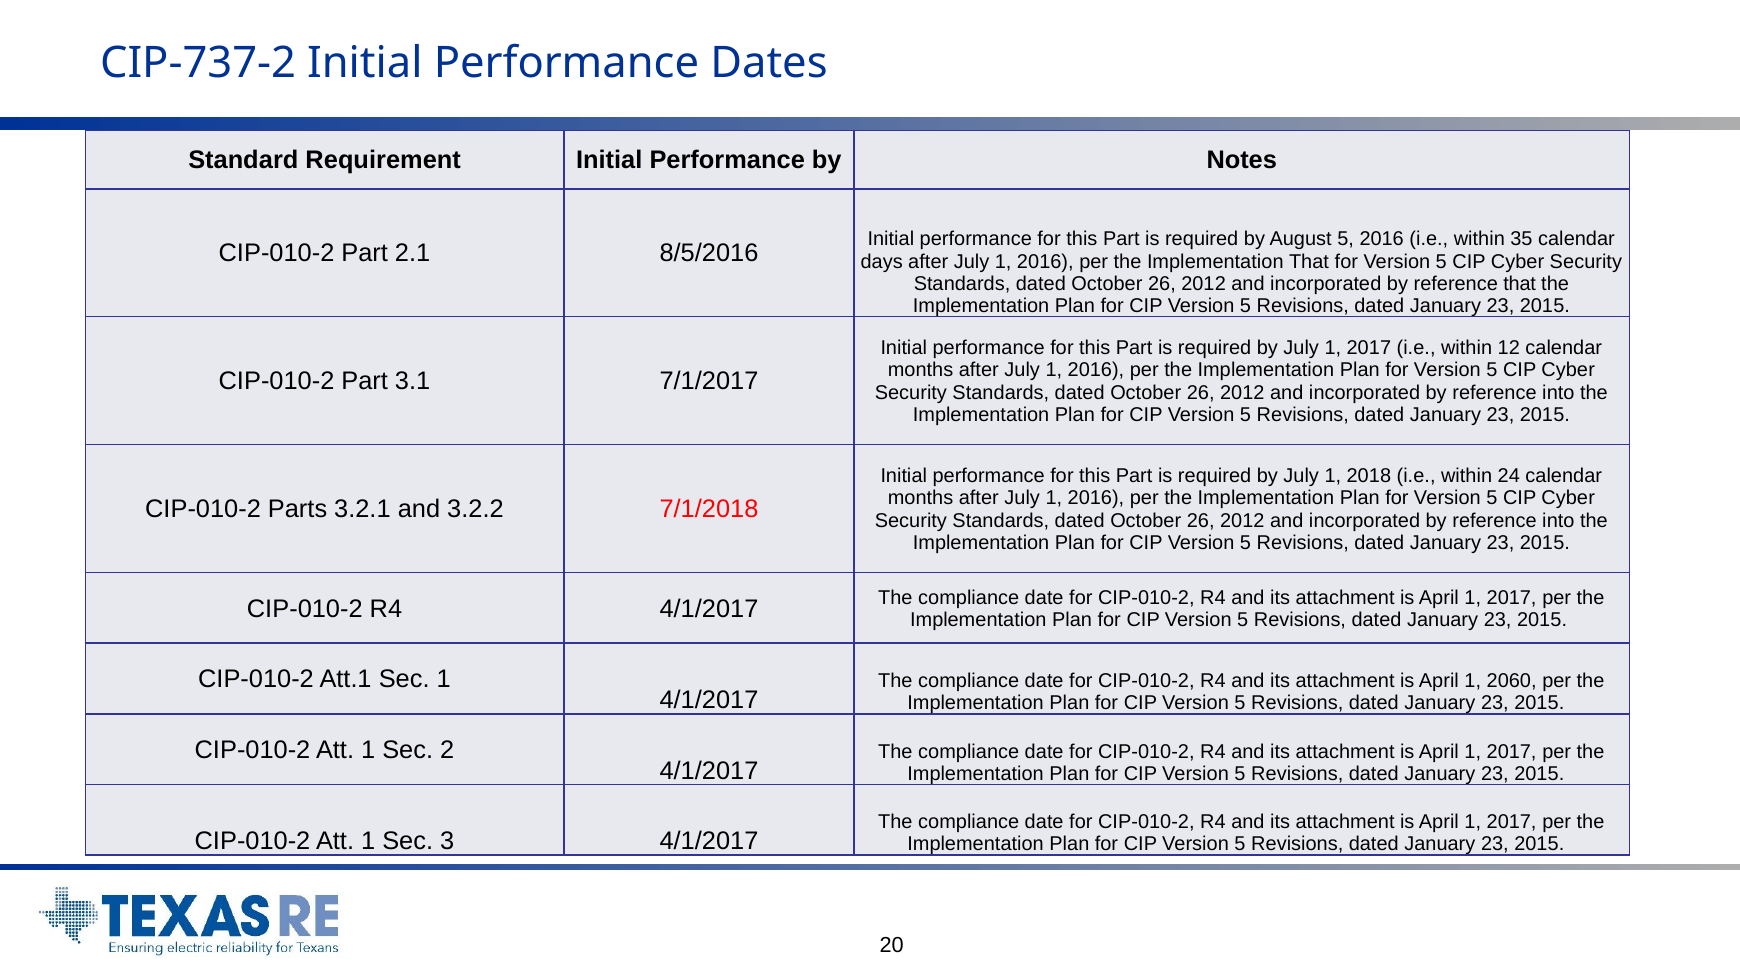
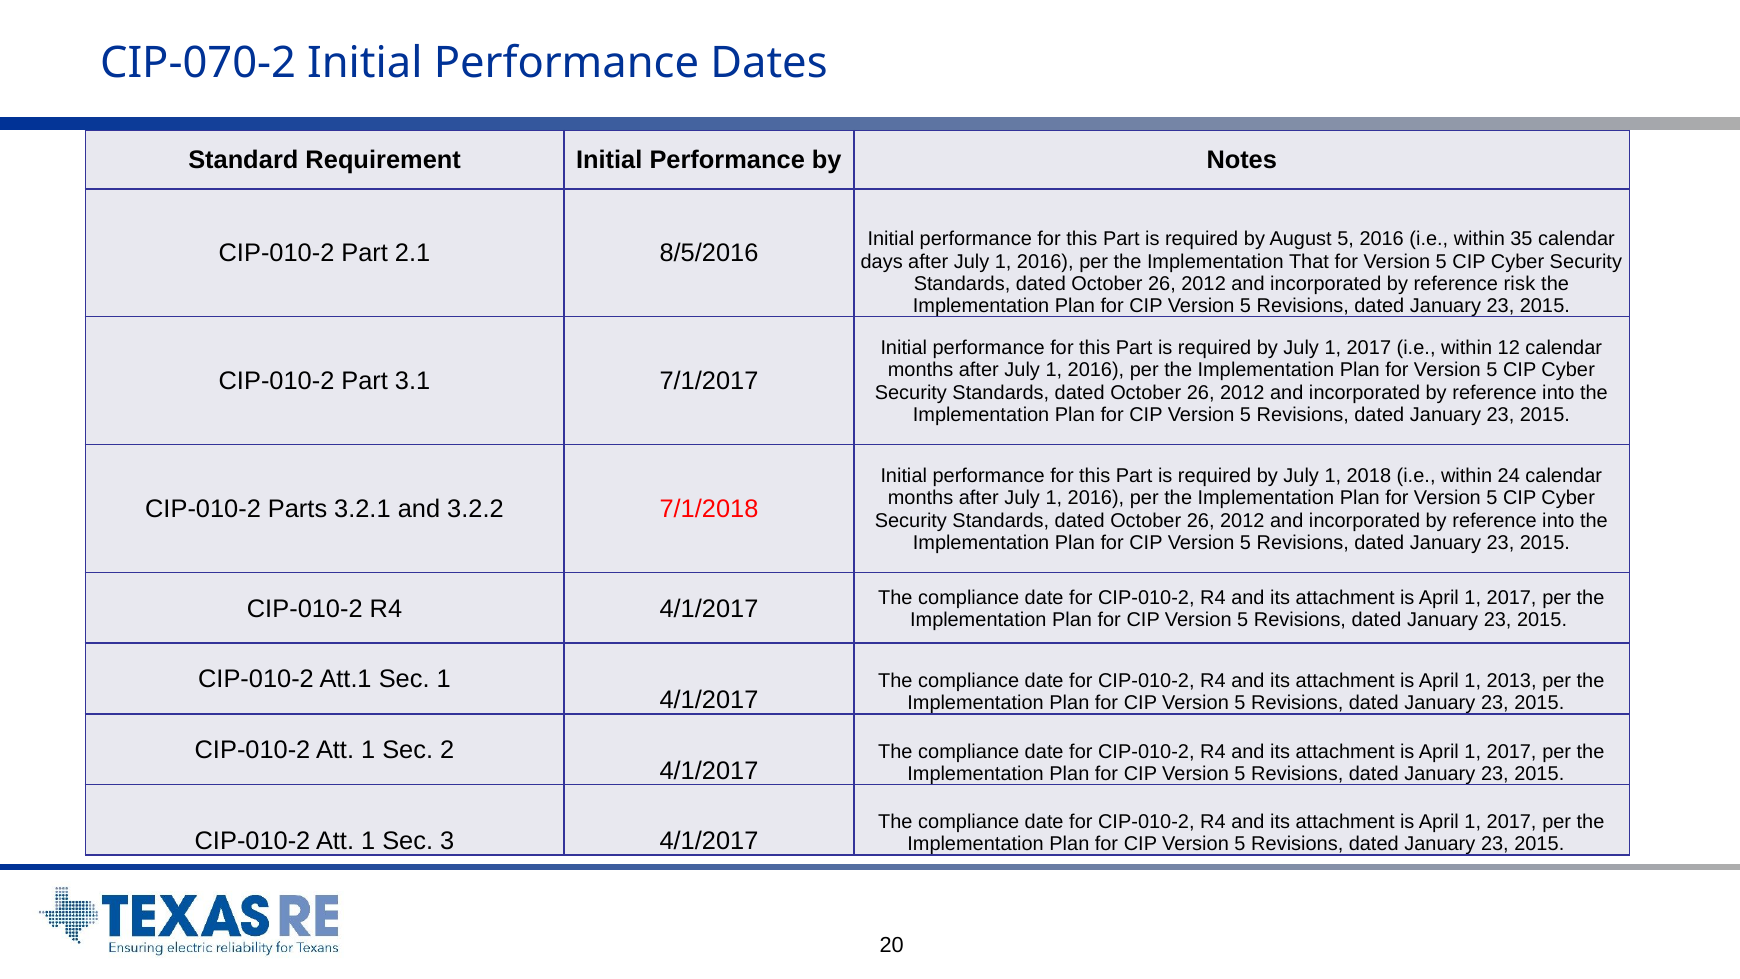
CIP-737-2: CIP-737-2 -> CIP-070-2
reference that: that -> risk
2060: 2060 -> 2013
